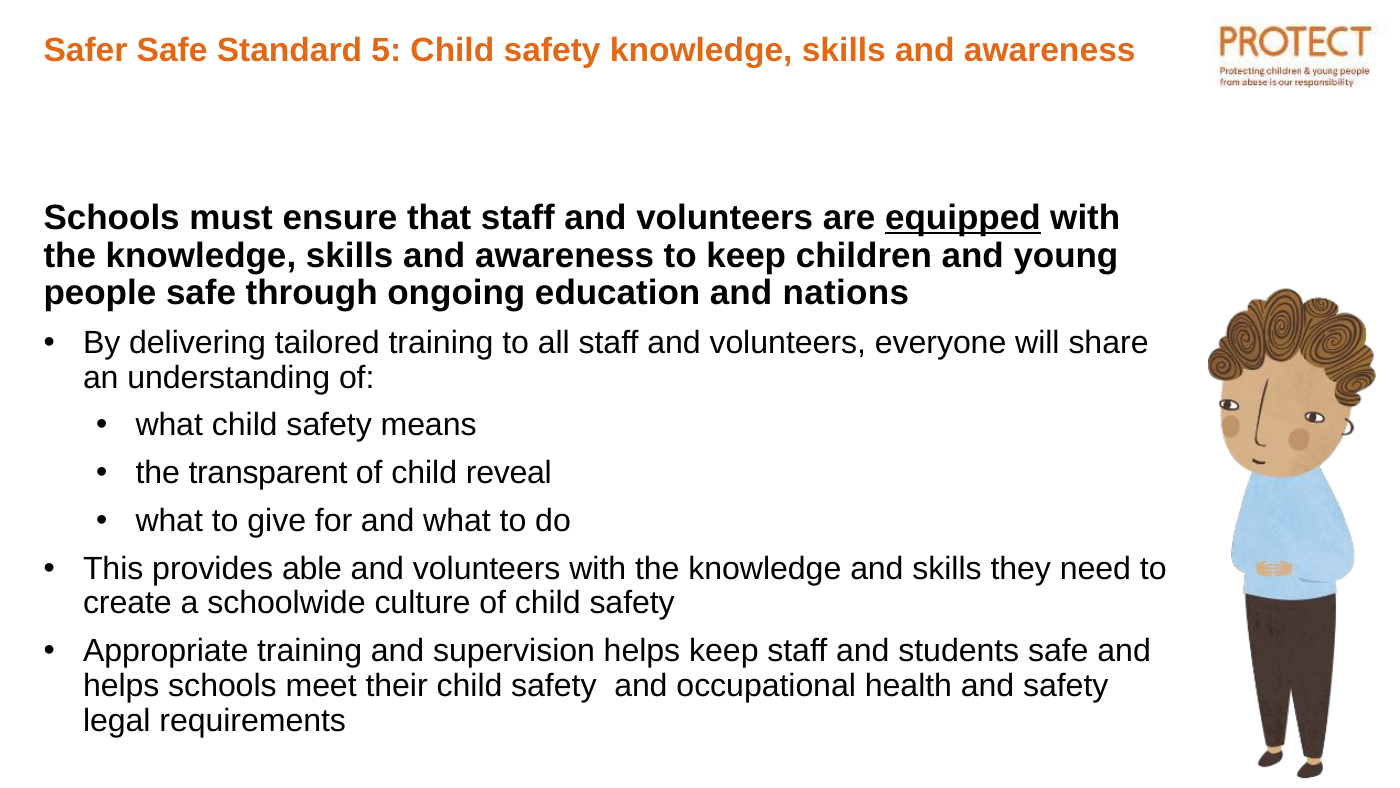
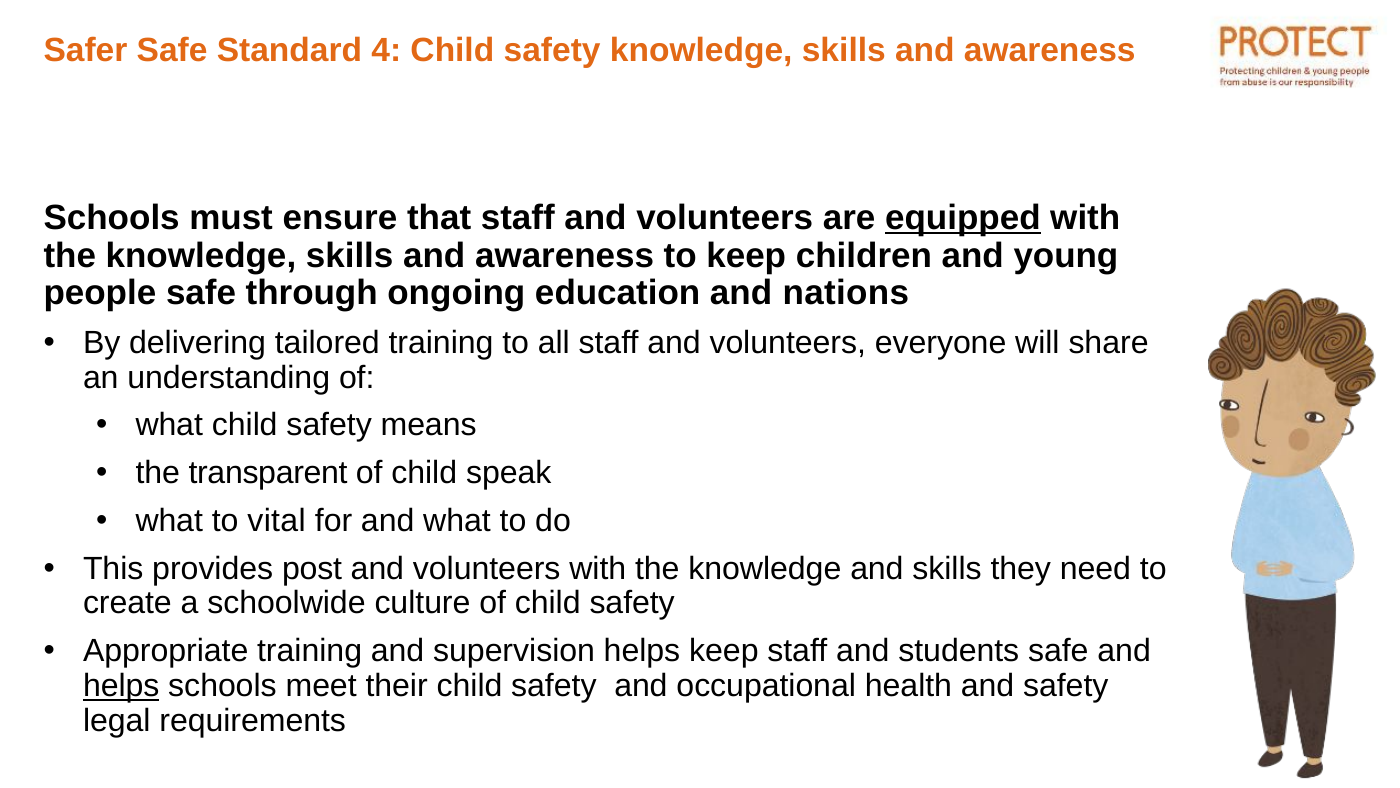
5: 5 -> 4
reveal: reveal -> speak
give: give -> vital
able: able -> post
helps at (121, 685) underline: none -> present
